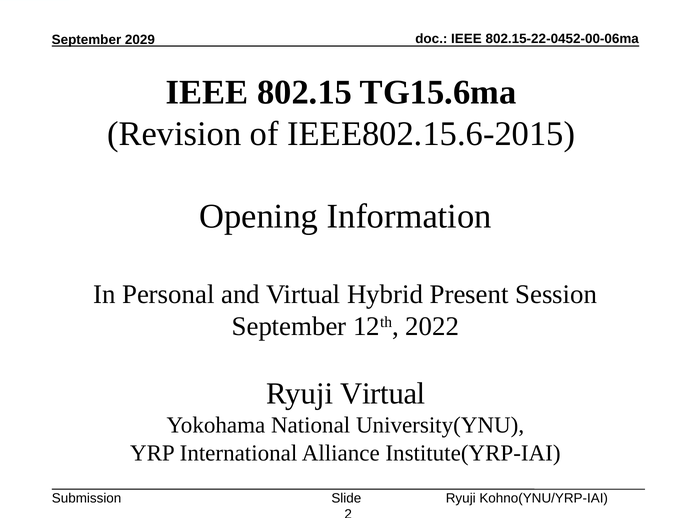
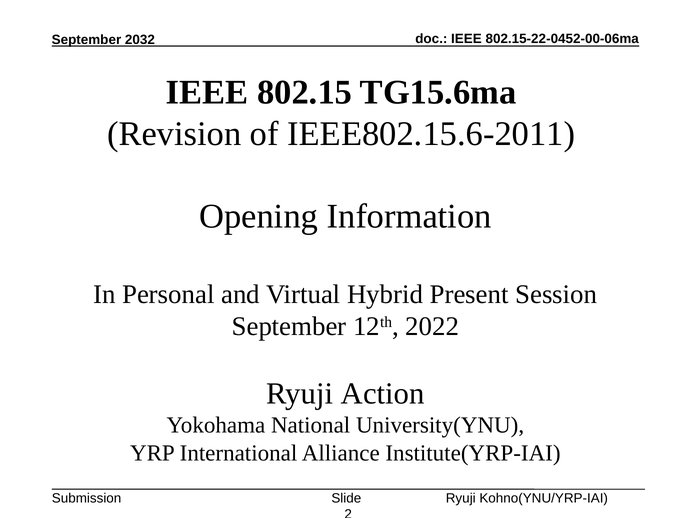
2029: 2029 -> 2032
IEEE802.15.6-2015: IEEE802.15.6-2015 -> IEEE802.15.6-2011
Ryuji Virtual: Virtual -> Action
